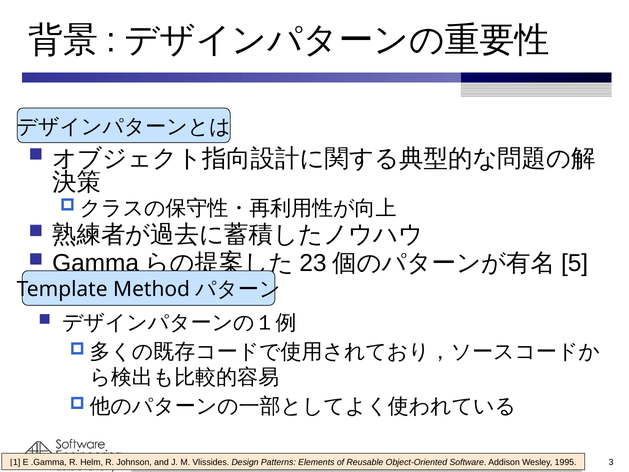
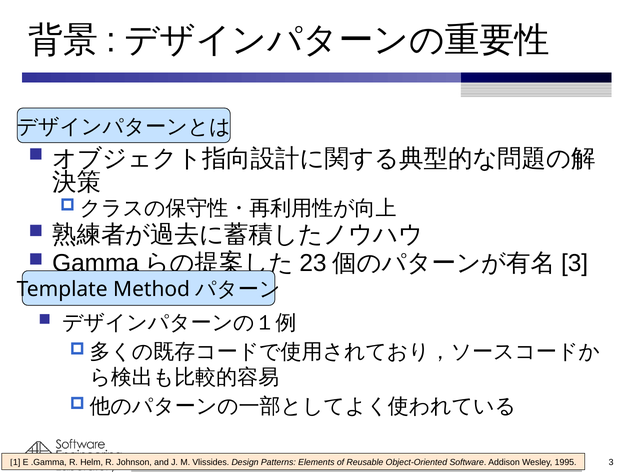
5 at (575, 263): 5 -> 3
